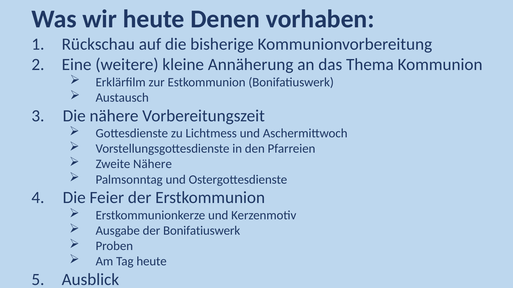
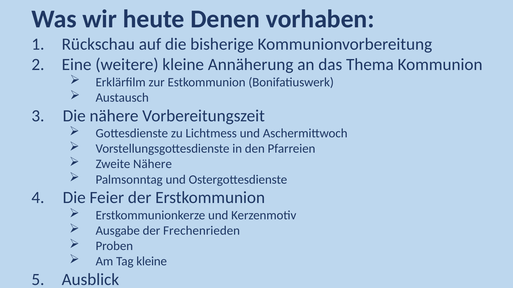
der Bonifatiuswerk: Bonifatiuswerk -> Frechenrieden
Tag heute: heute -> kleine
